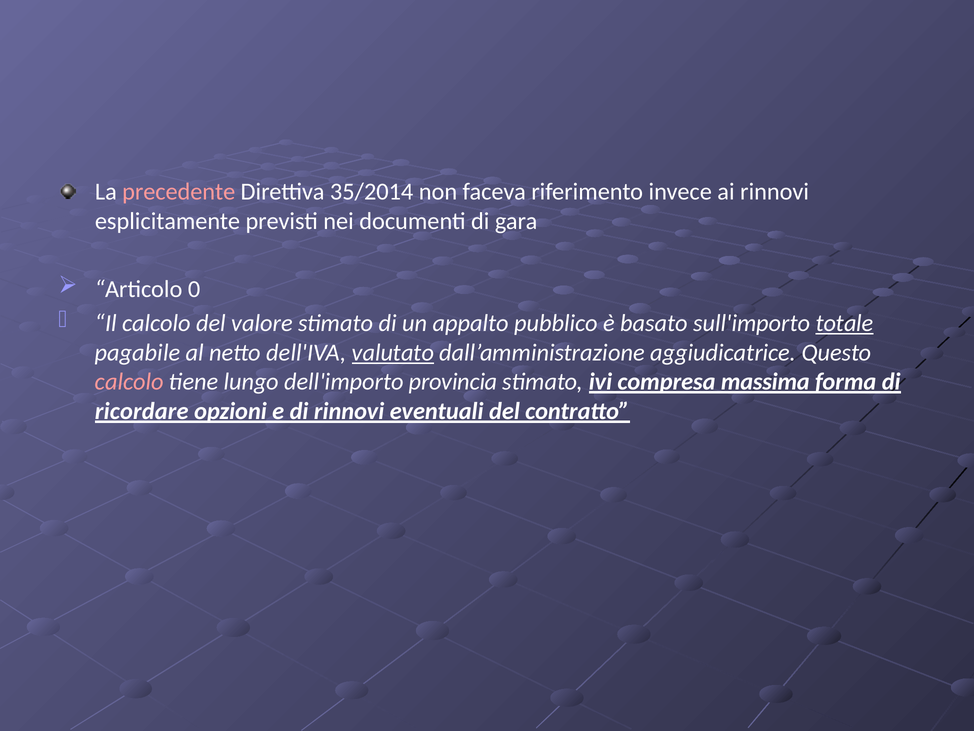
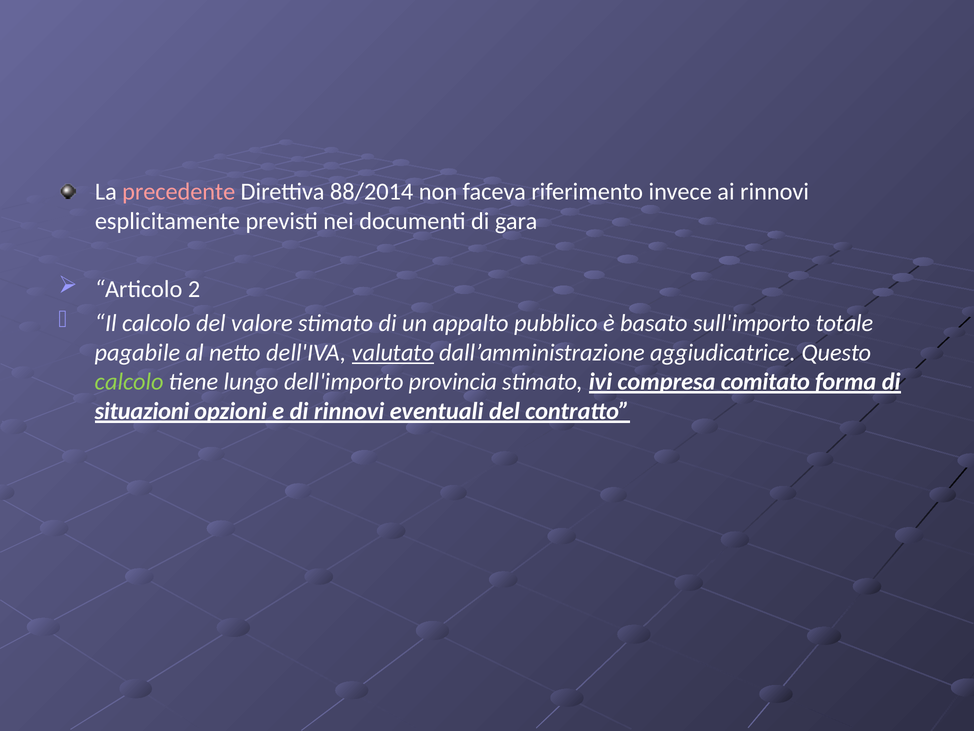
35/2014: 35/2014 -> 88/2014
0: 0 -> 2
totale underline: present -> none
calcolo at (129, 382) colour: pink -> light green
massima: massima -> comitato
ricordare: ricordare -> situazioni
